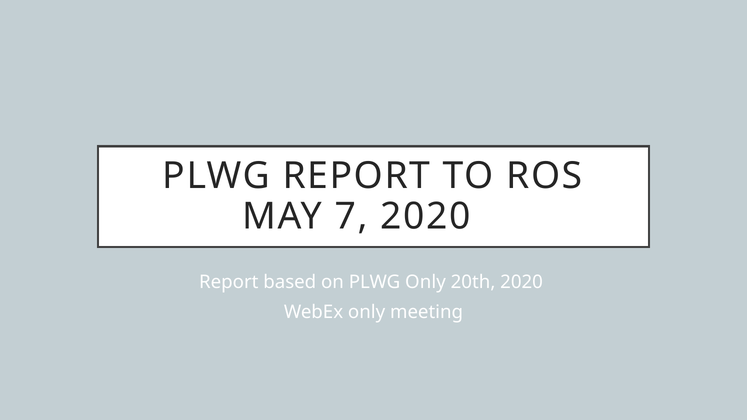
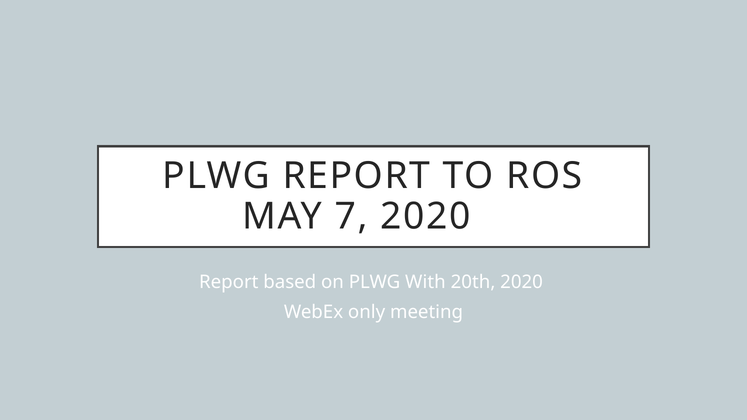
PLWG Only: Only -> With
